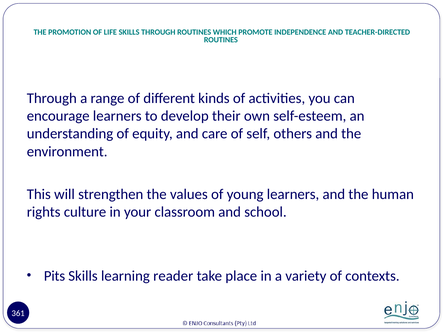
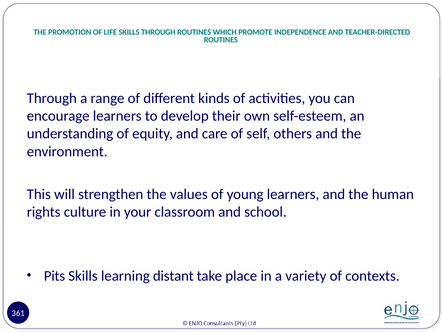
reader: reader -> distant
